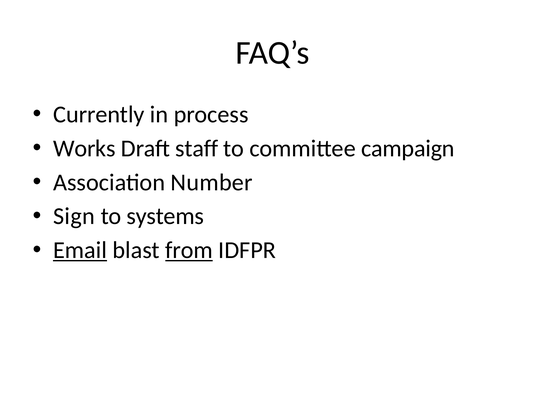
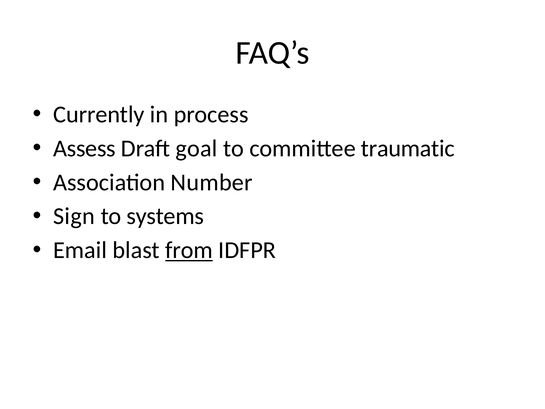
Works: Works -> Assess
staff: staff -> goal
campaign: campaign -> traumatic
Email underline: present -> none
